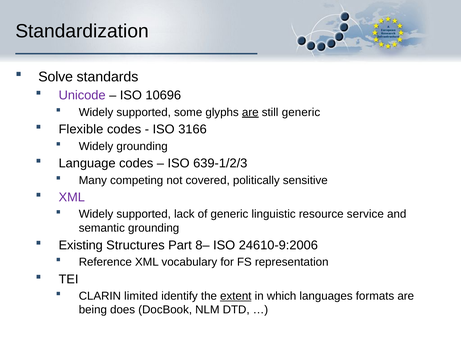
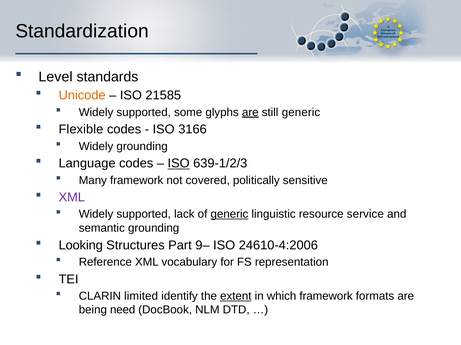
Solve: Solve -> Level
Unicode colour: purple -> orange
10696: 10696 -> 21585
ISO at (179, 164) underline: none -> present
Many competing: competing -> framework
generic at (229, 215) underline: none -> present
Existing: Existing -> Looking
8–: 8– -> 9–
24610-9:2006: 24610-9:2006 -> 24610-4:2006
which languages: languages -> framework
does: does -> need
